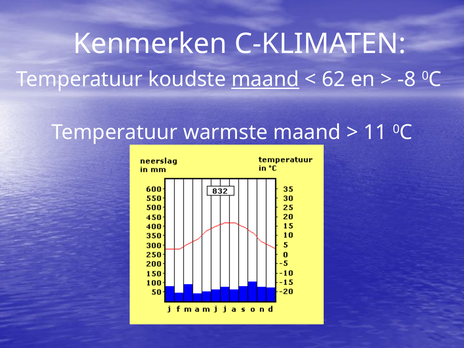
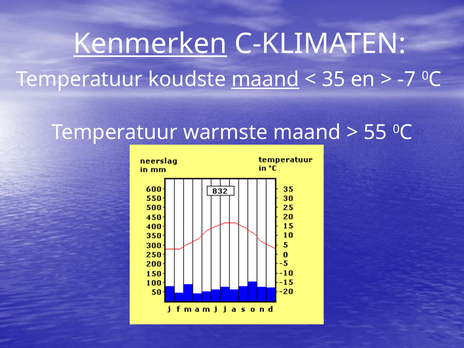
Kenmerken underline: none -> present
62: 62 -> 35
-8: -8 -> -7
11: 11 -> 55
